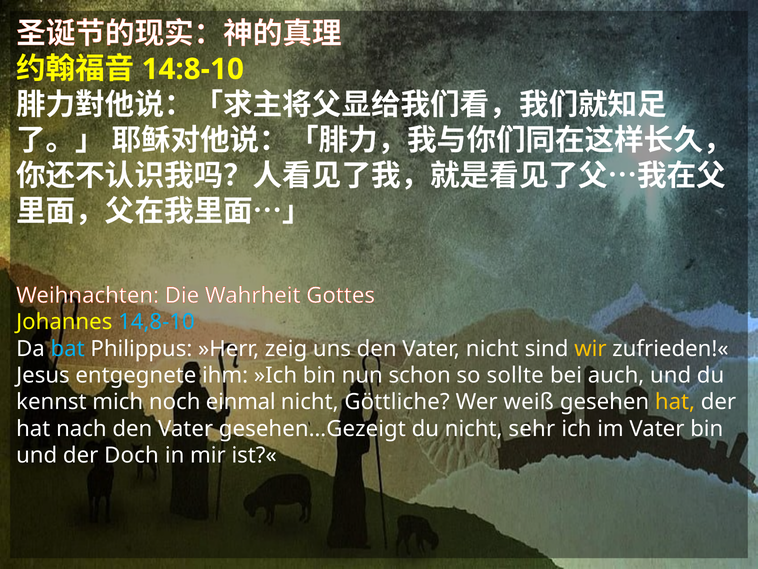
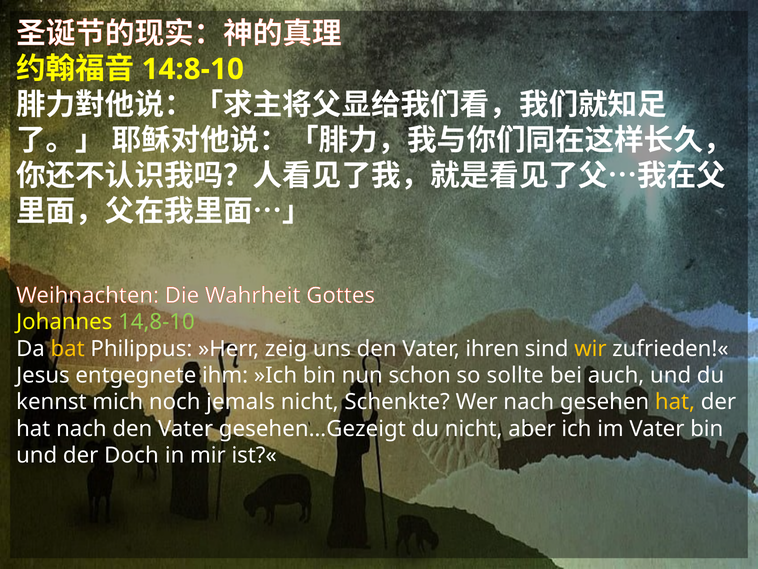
14,8-10 colour: light blue -> light green
bat colour: light blue -> yellow
Vater nicht: nicht -> ihren
einmal: einmal -> jemals
Göttliche: Göttliche -> Schenkte
Wer weiß: weiß -> nach
sehr: sehr -> aber
